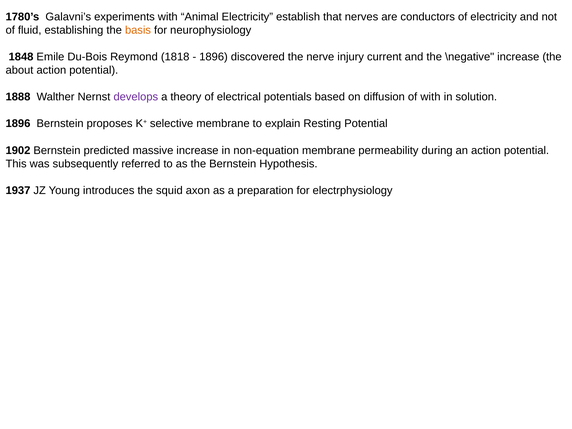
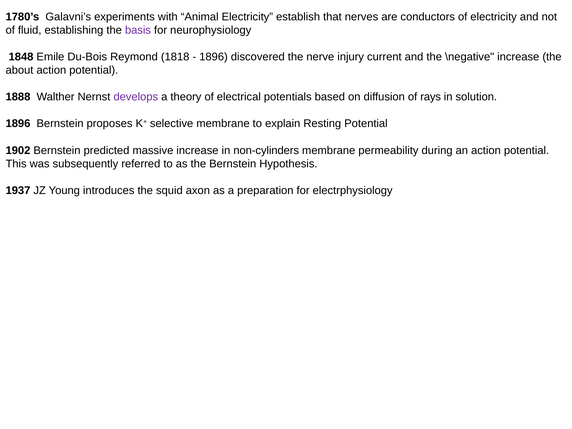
basis colour: orange -> purple
of with: with -> rays
non-equation: non-equation -> non-cylinders
